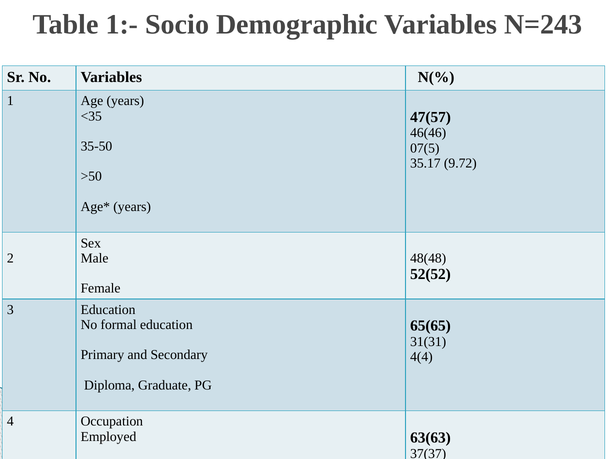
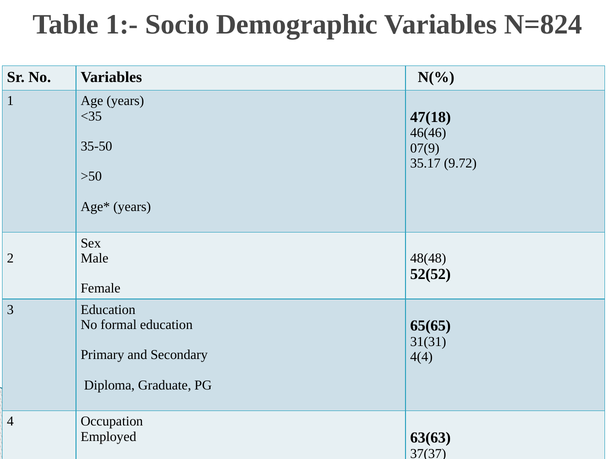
N=243: N=243 -> N=824
47(57: 47(57 -> 47(18
07(5: 07(5 -> 07(9
